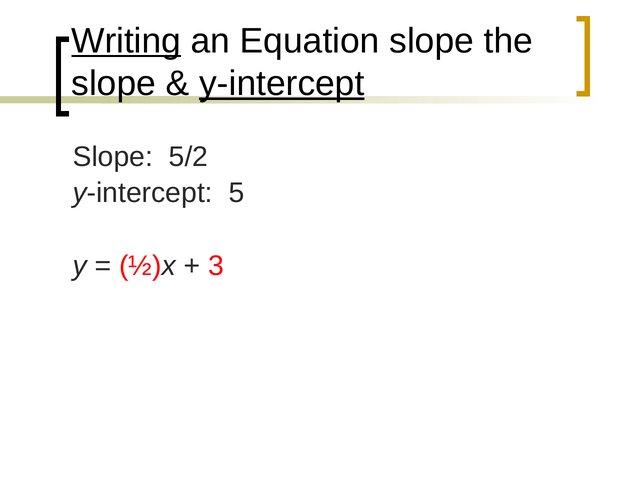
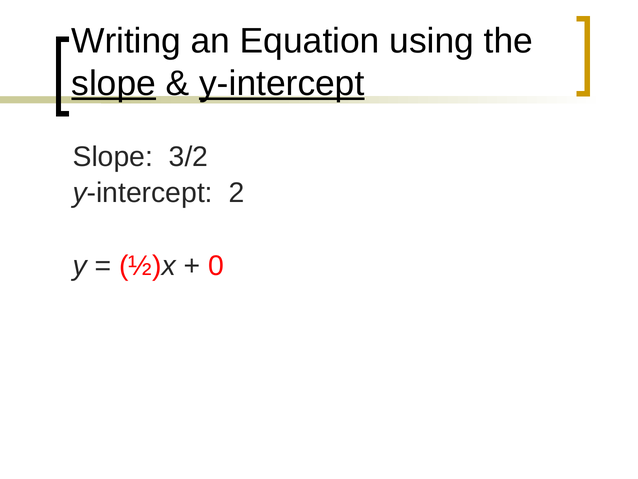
Writing underline: present -> none
Equation slope: slope -> using
slope at (114, 83) underline: none -> present
5/2: 5/2 -> 3/2
5: 5 -> 2
3: 3 -> 0
